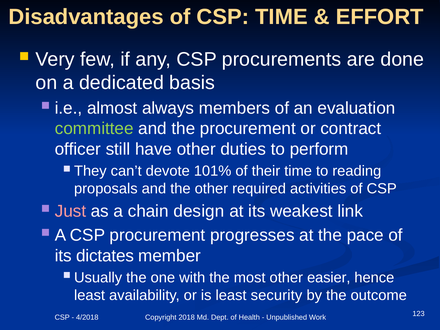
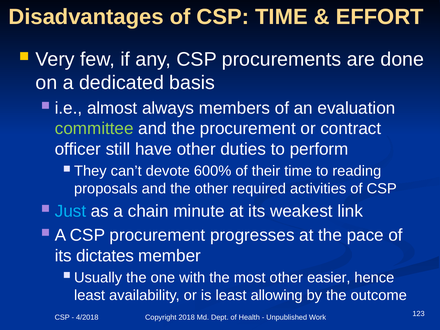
101%: 101% -> 600%
Just colour: pink -> light blue
design: design -> minute
security: security -> allowing
